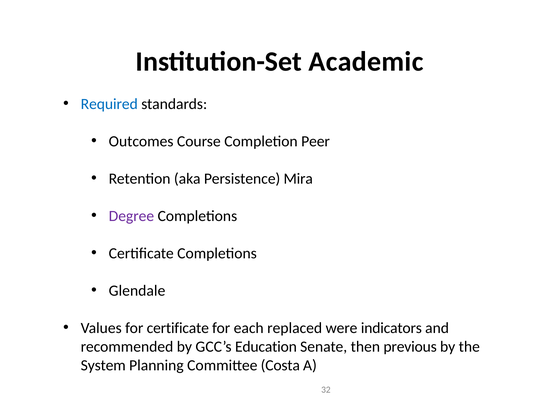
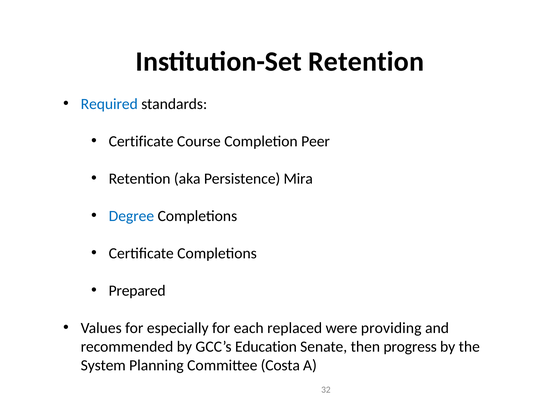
Institution-Set Academic: Academic -> Retention
Outcomes at (141, 141): Outcomes -> Certificate
Degree colour: purple -> blue
Glendale: Glendale -> Prepared
for certificate: certificate -> especially
indicators: indicators -> providing
previous: previous -> progress
